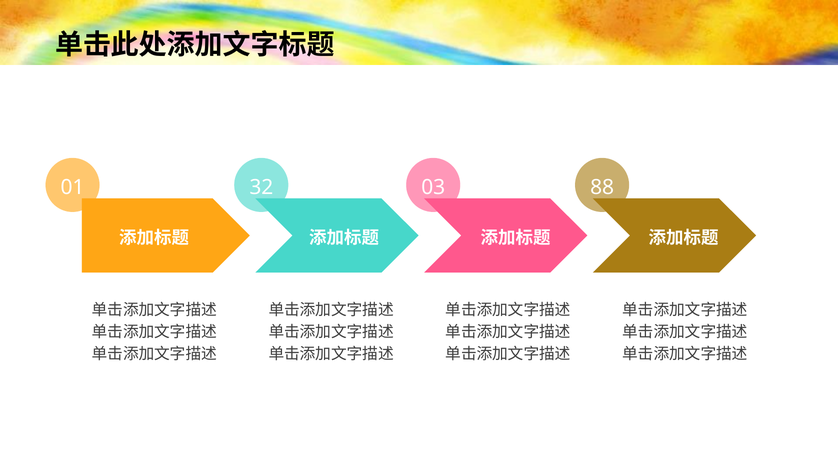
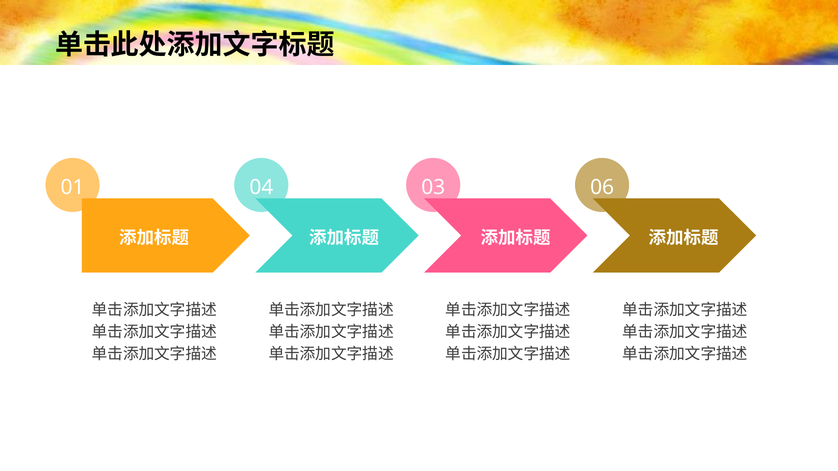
32: 32 -> 04
88: 88 -> 06
